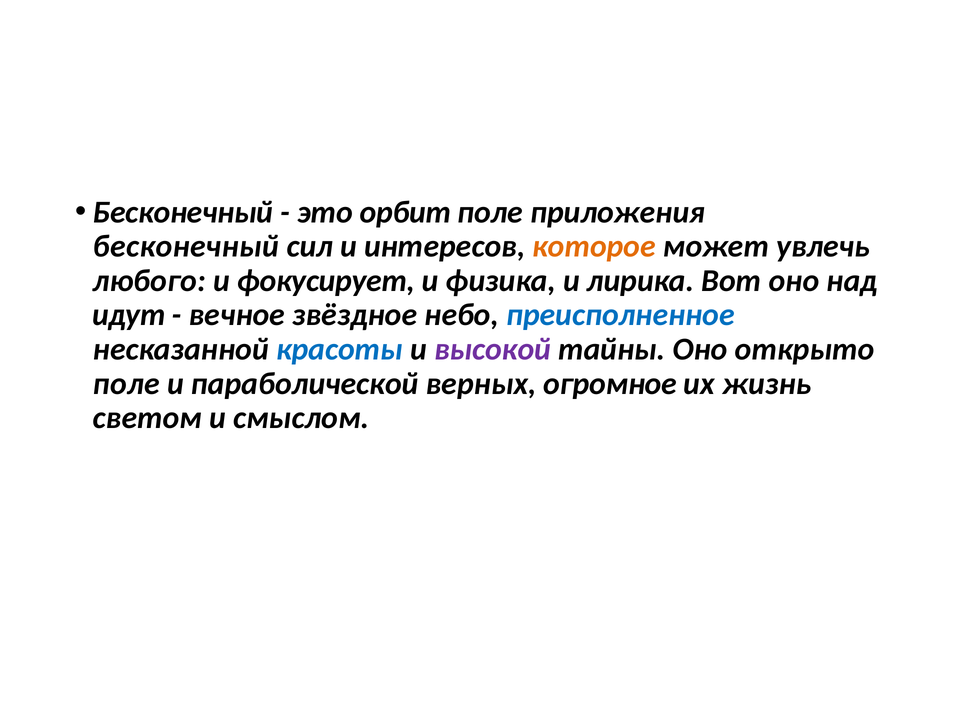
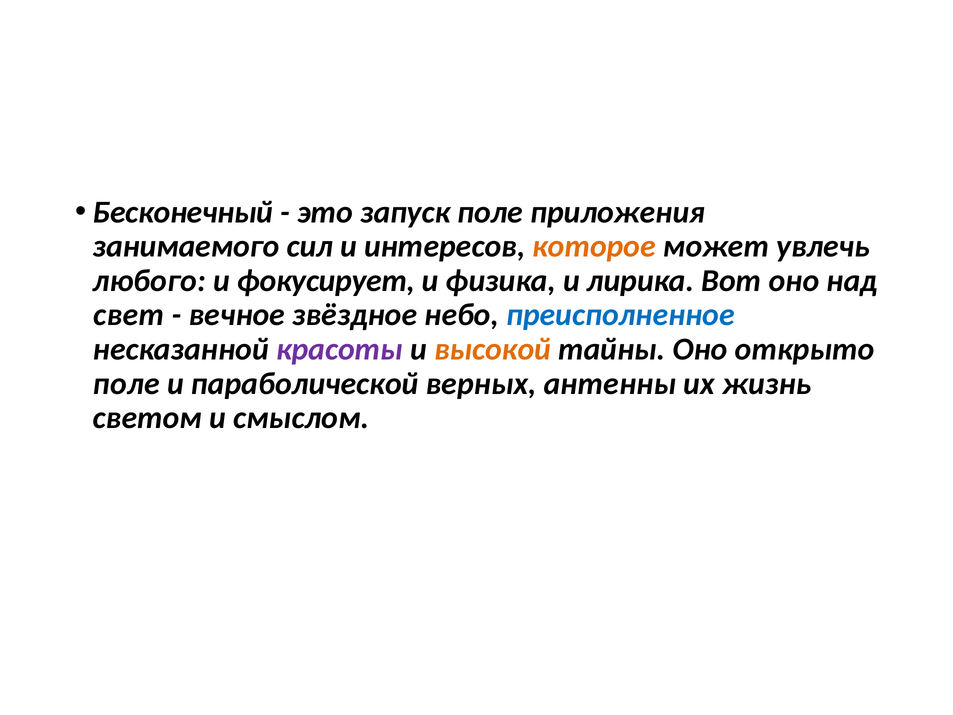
орбит: орбит -> запуск
бесконечный at (186, 246): бесконечный -> занимаемого
идут: идут -> свет
красоты colour: blue -> purple
высокой colour: purple -> orange
огромное: огромное -> антенны
